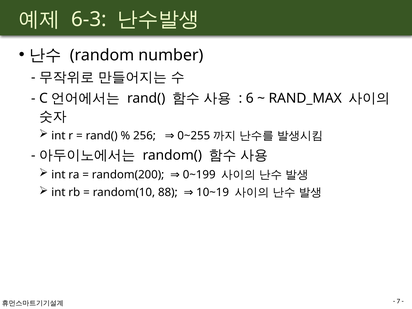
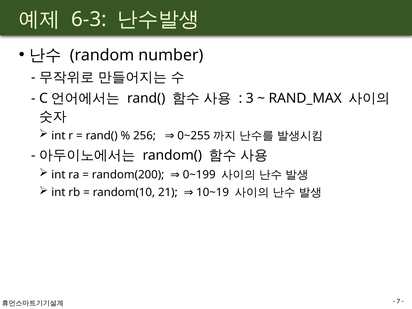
6: 6 -> 3
88: 88 -> 21
